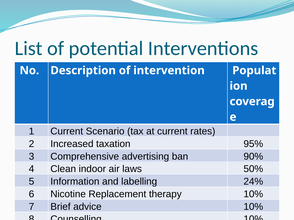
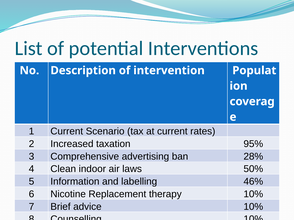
90%: 90% -> 28%
24%: 24% -> 46%
